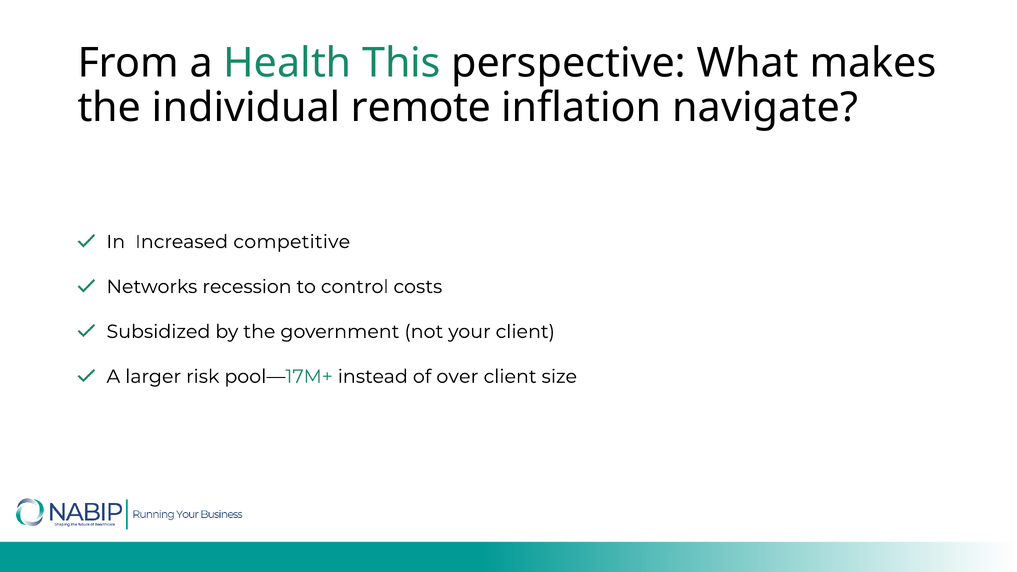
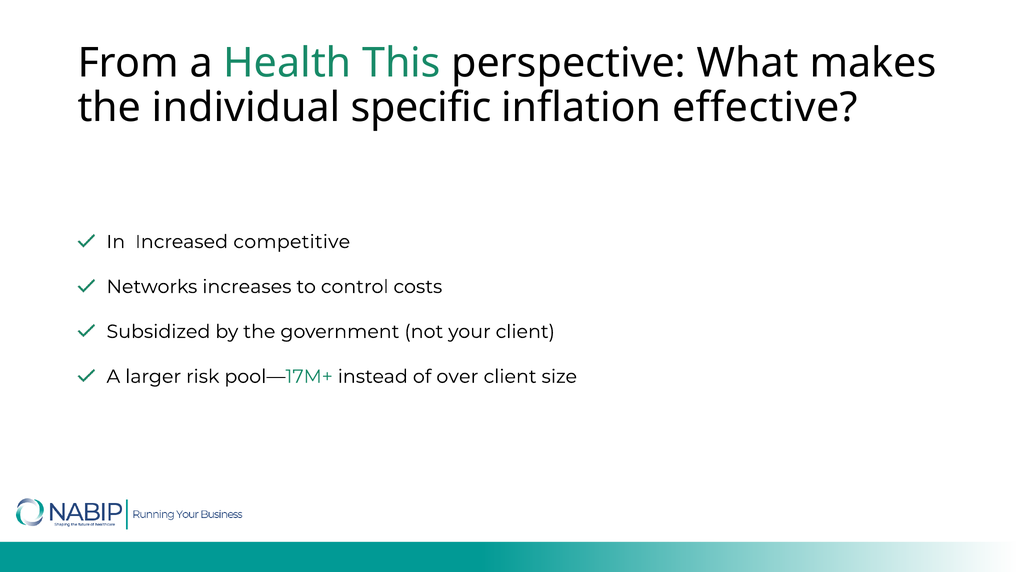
remote: remote -> specific
navigate: navigate -> effective
recession: recession -> increases
